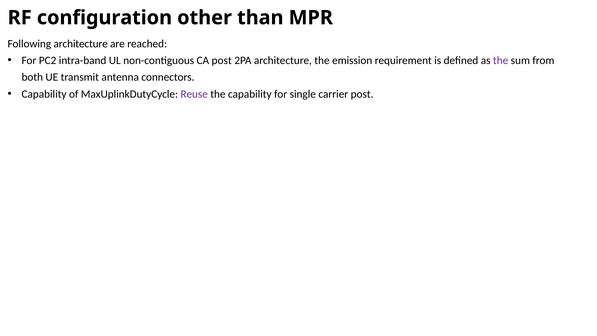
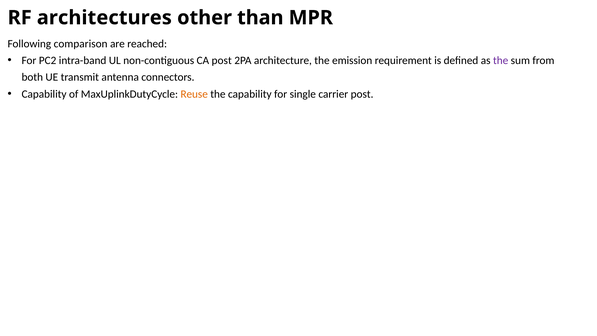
configuration: configuration -> architectures
Following architecture: architecture -> comparison
Reuse colour: purple -> orange
